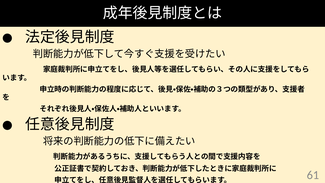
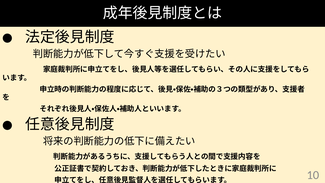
61: 61 -> 10
